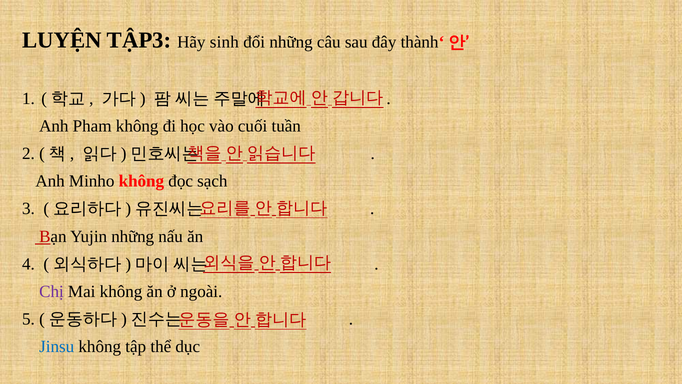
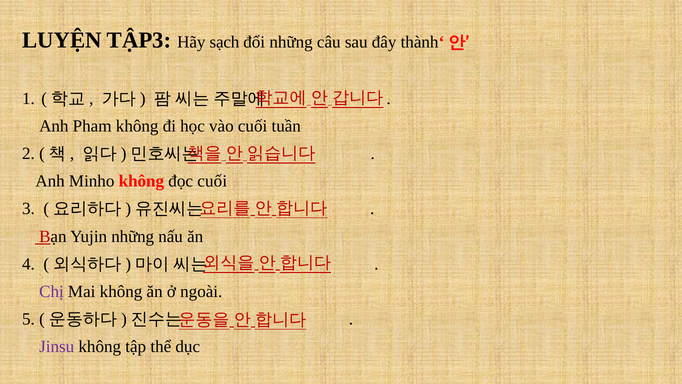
sinh: sinh -> sạch
đọc sạch: sạch -> cuối
Jinsu colour: blue -> purple
